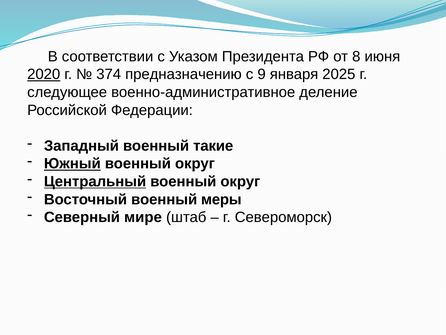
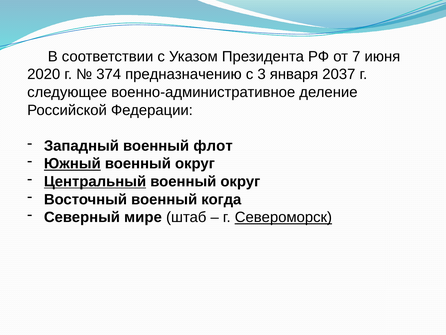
8: 8 -> 7
2020 underline: present -> none
9: 9 -> 3
2025: 2025 -> 2037
такие: такие -> флот
меры: меры -> когда
Североморск underline: none -> present
